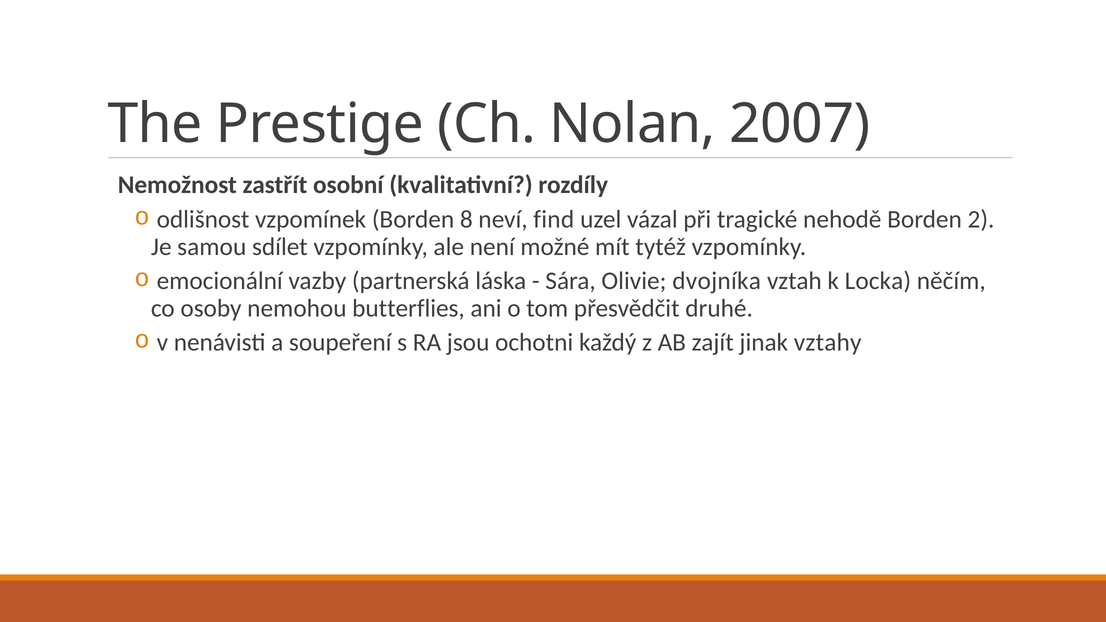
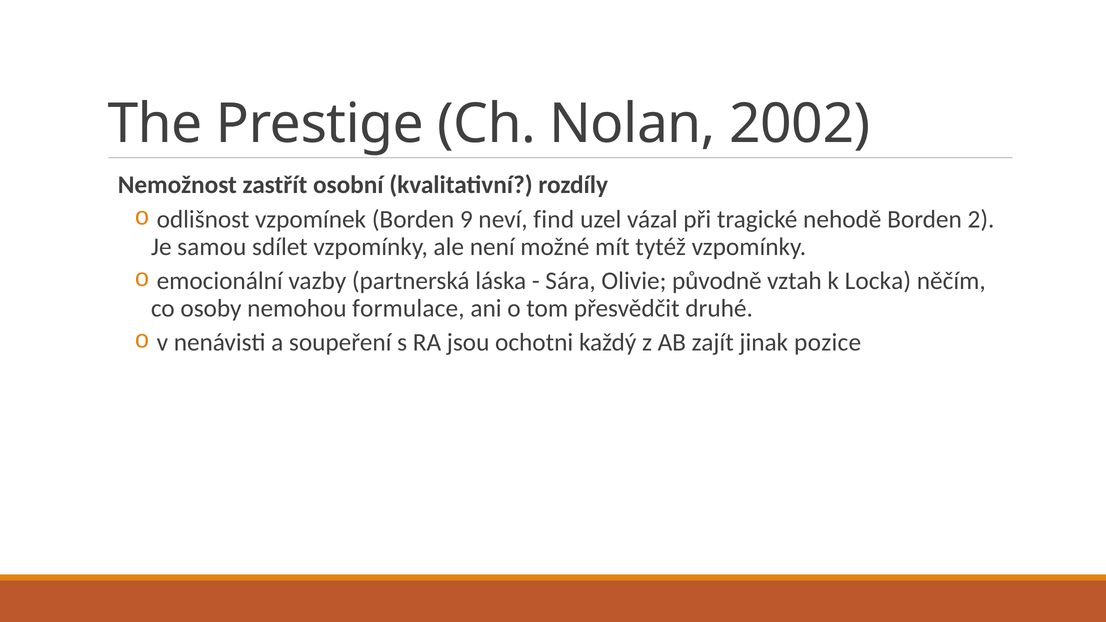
2007: 2007 -> 2002
8: 8 -> 9
dvojníka: dvojníka -> původně
butterflies: butterflies -> formulace
vztahy: vztahy -> pozice
